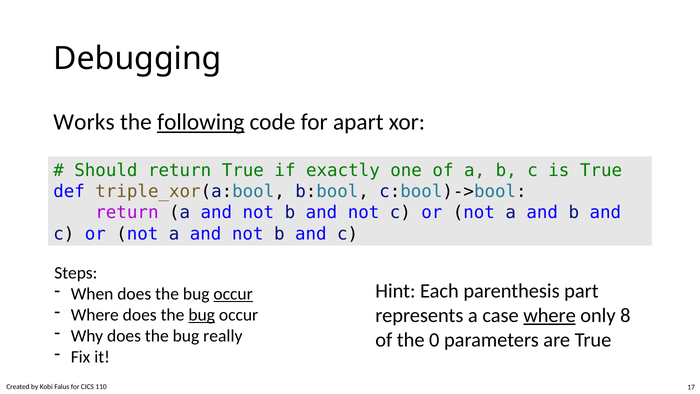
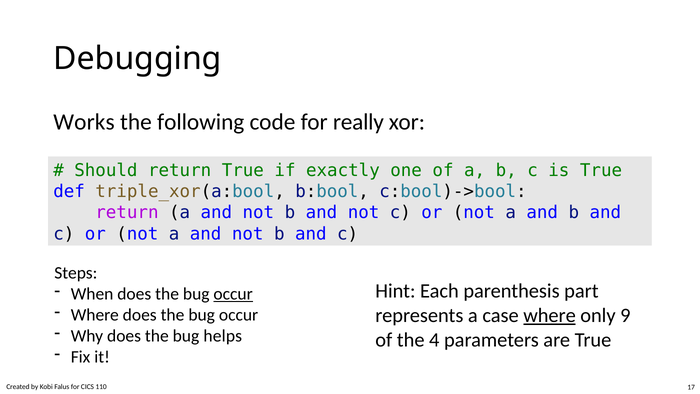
following underline: present -> none
apart: apart -> really
bug at (202, 315) underline: present -> none
8: 8 -> 9
really: really -> helps
0: 0 -> 4
